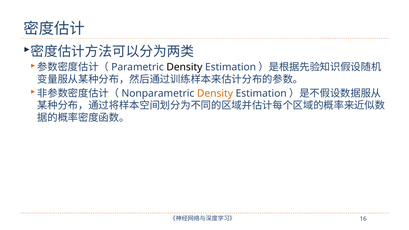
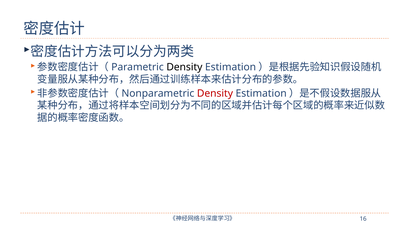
Density at (215, 93) colour: orange -> red
